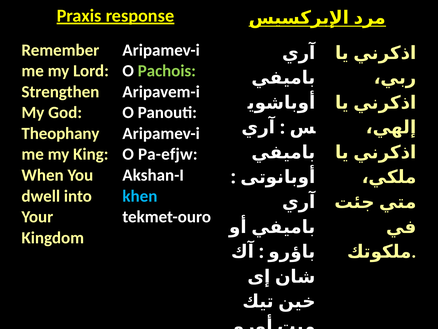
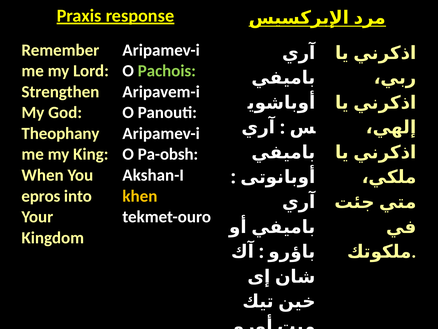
Pa-efjw: Pa-efjw -> Pa-obsh
dwell: dwell -> epros
khen colour: light blue -> yellow
